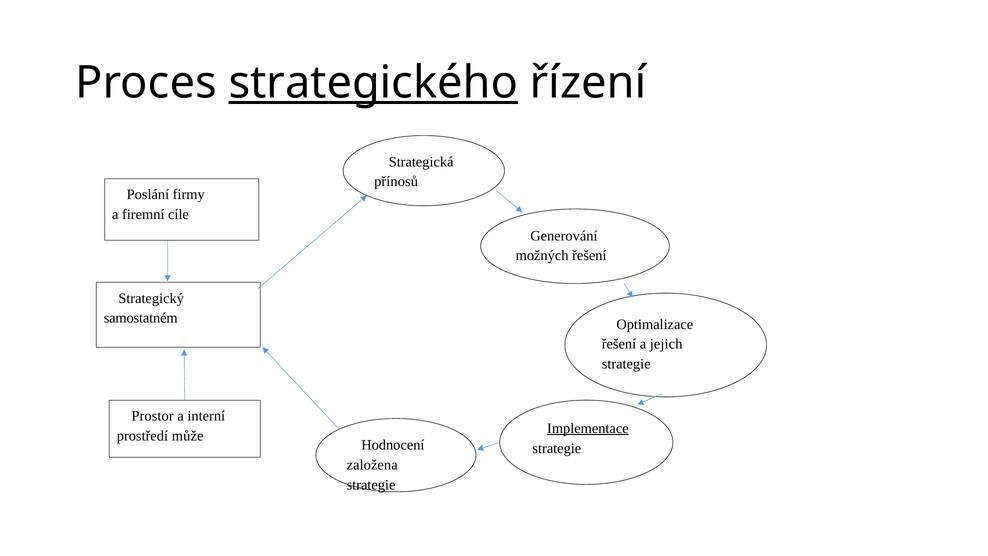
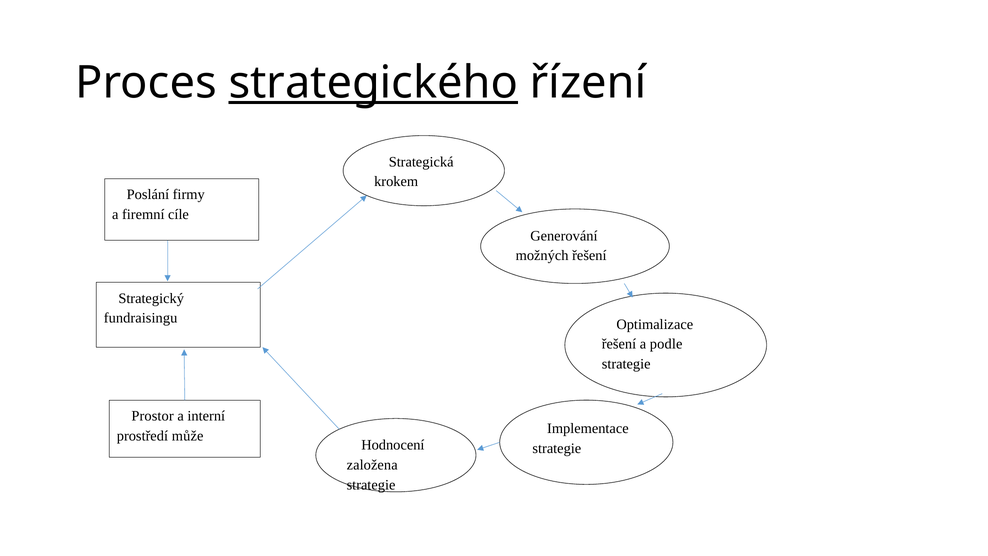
přínosů: přínosů -> krokem
samostatném: samostatném -> fundraisingu
jejich: jejich -> podle
Implementace underline: present -> none
